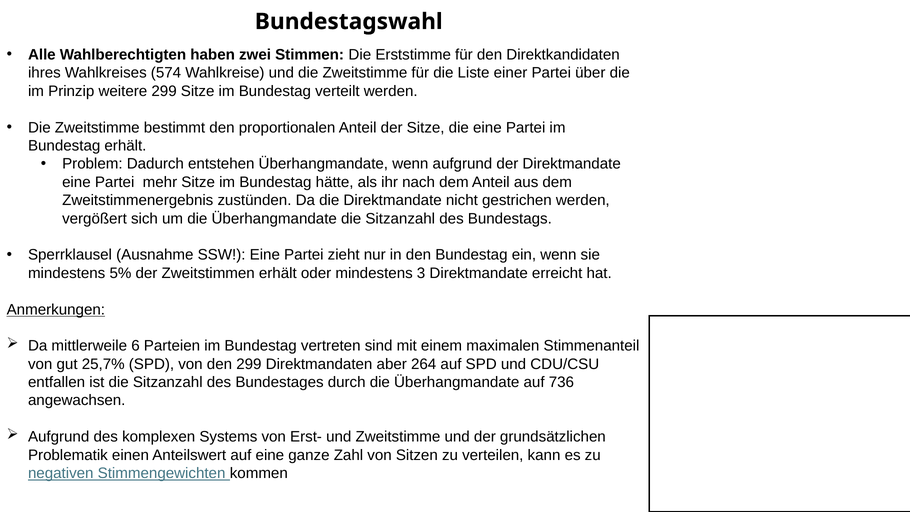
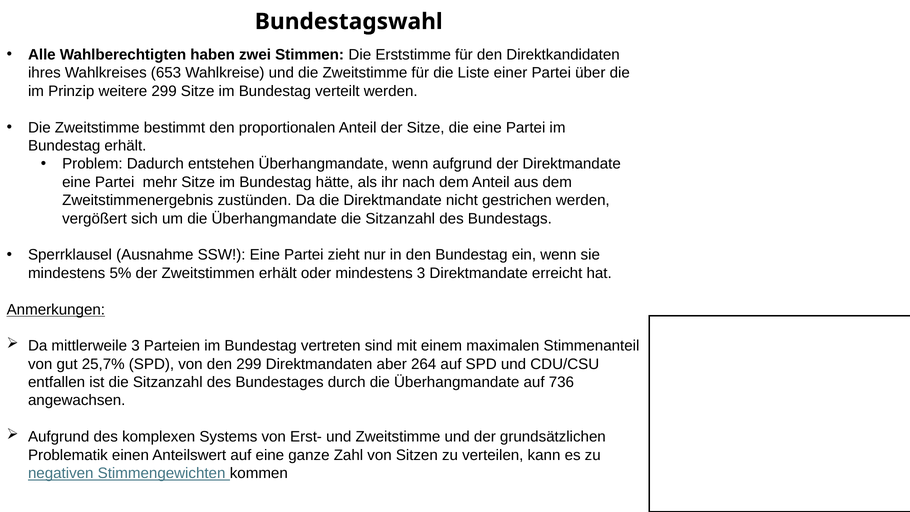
574: 574 -> 653
mittlerweile 6: 6 -> 3
